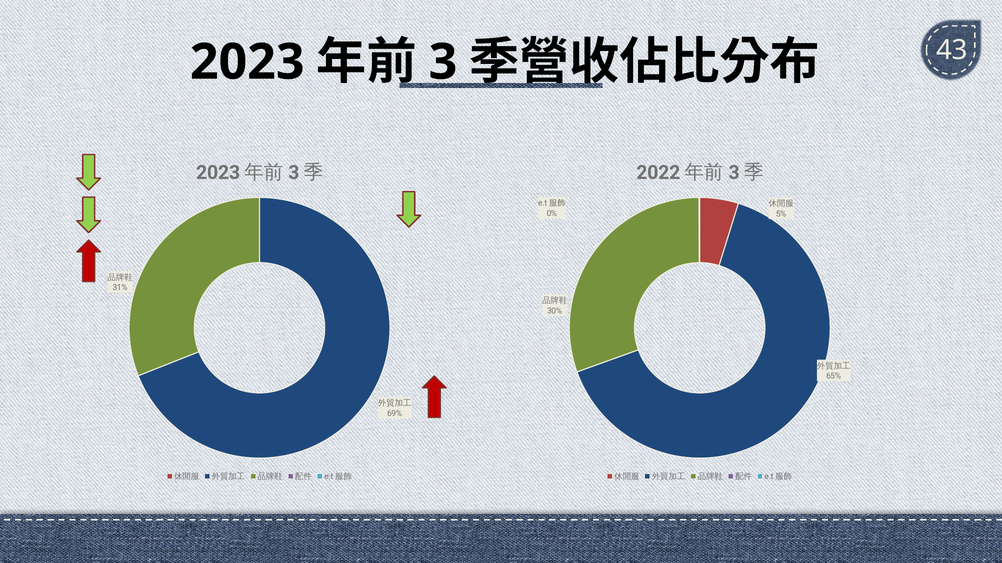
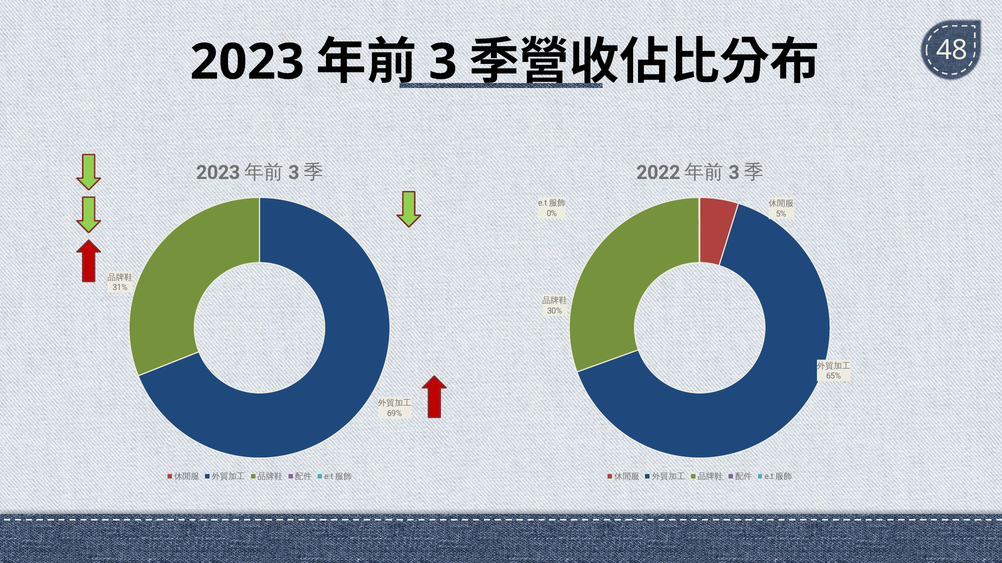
43: 43 -> 48
